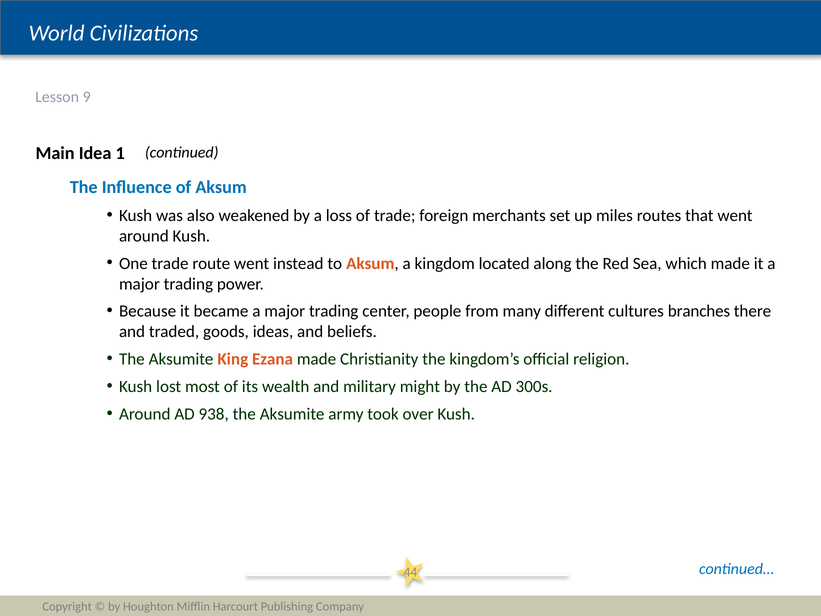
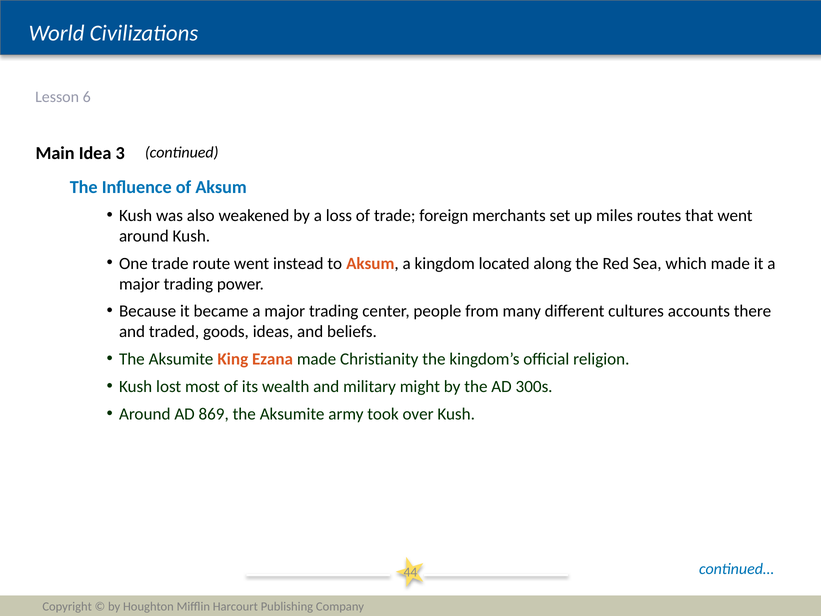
9: 9 -> 6
1: 1 -> 3
branches: branches -> accounts
938: 938 -> 869
